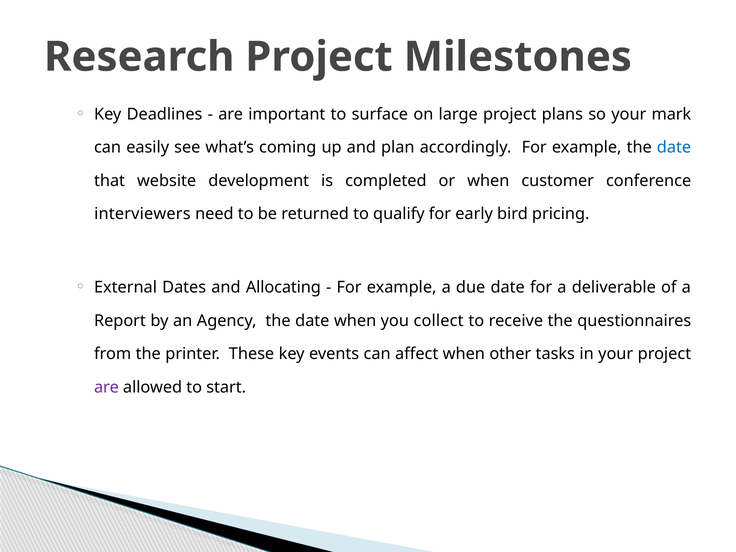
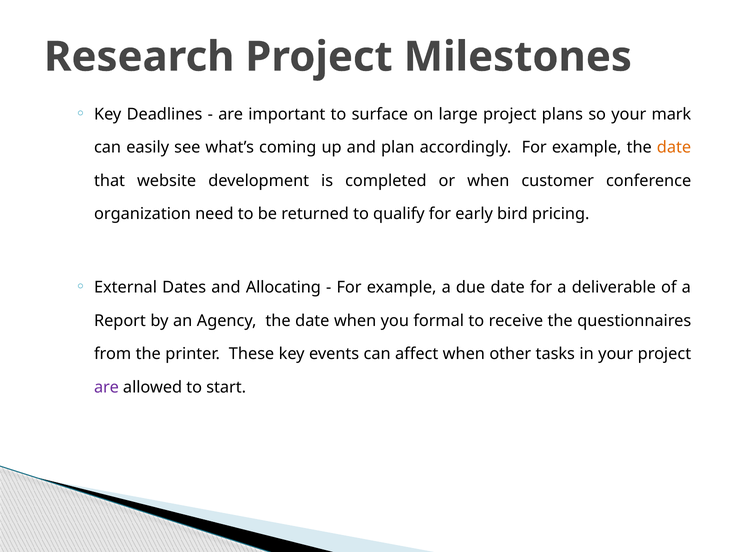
date at (674, 147) colour: blue -> orange
interviewers: interviewers -> organization
collect: collect -> formal
